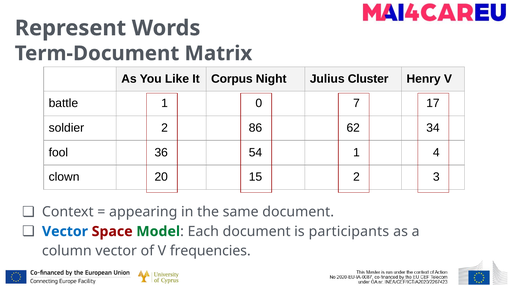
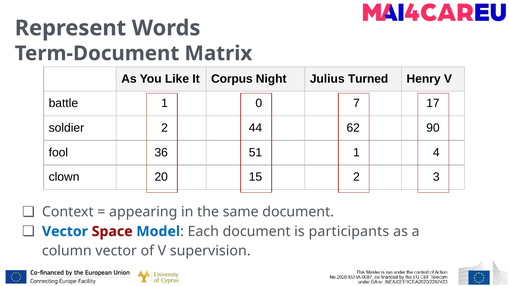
Cluster: Cluster -> Turned
86: 86 -> 44
34: 34 -> 90
54: 54 -> 51
Model colour: green -> blue
frequencies: frequencies -> supervision
